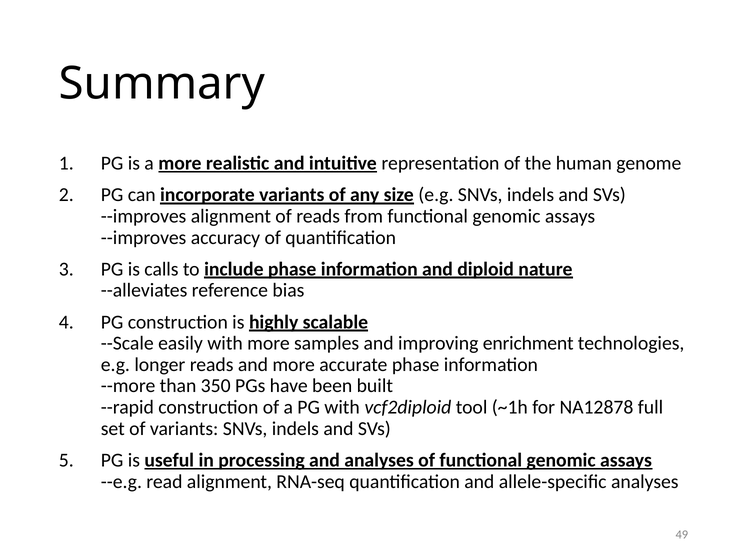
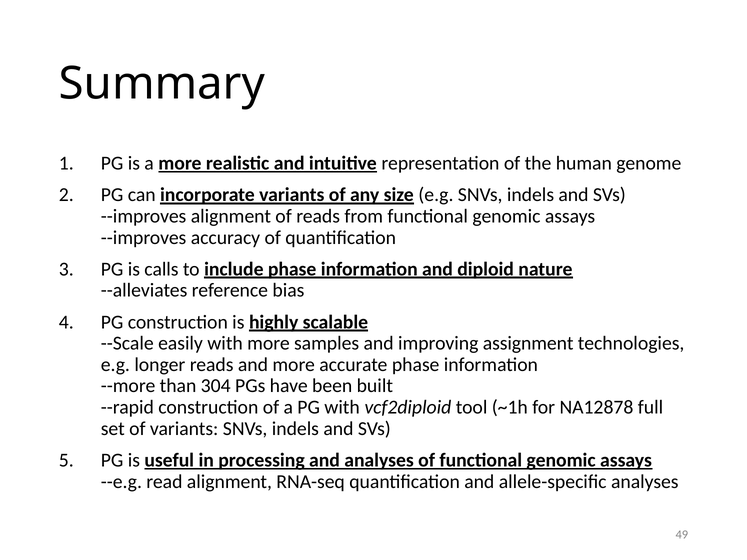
enrichment: enrichment -> assignment
350: 350 -> 304
